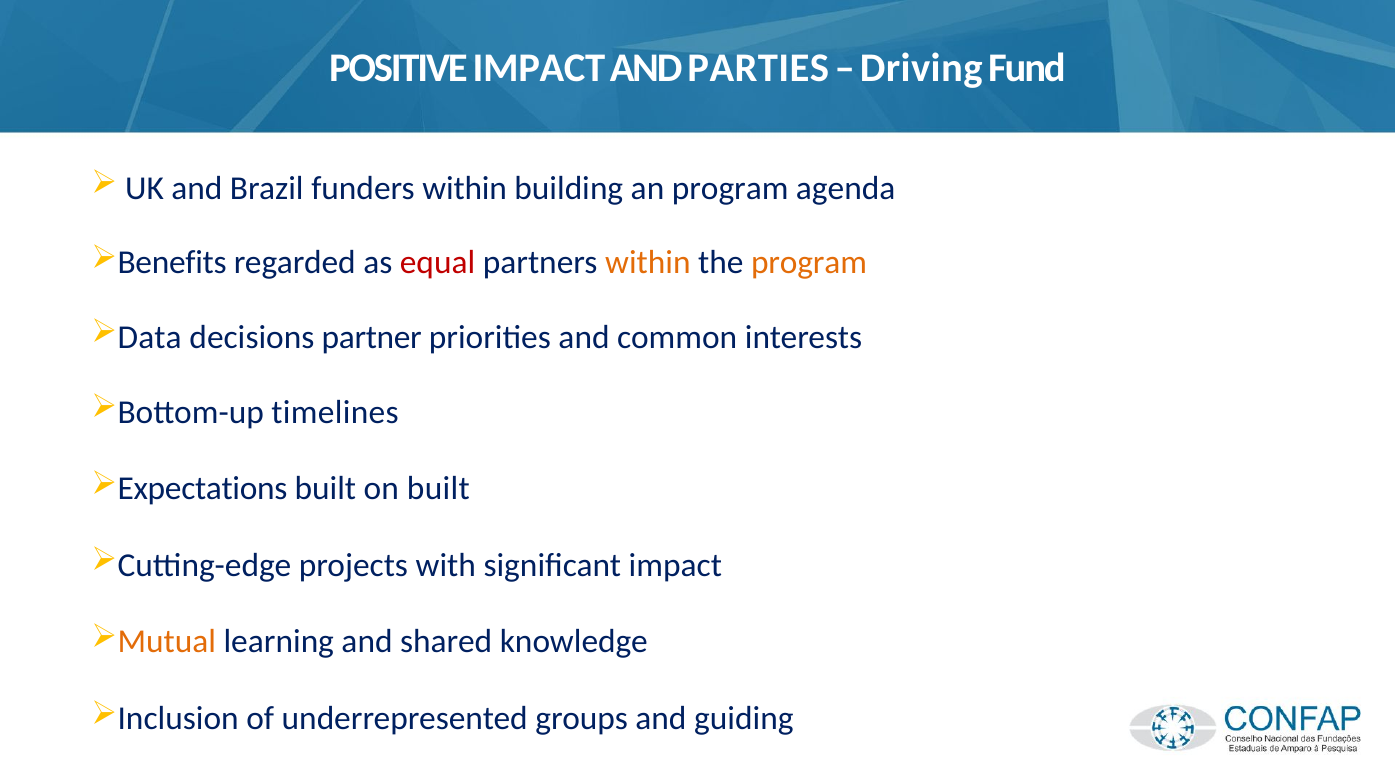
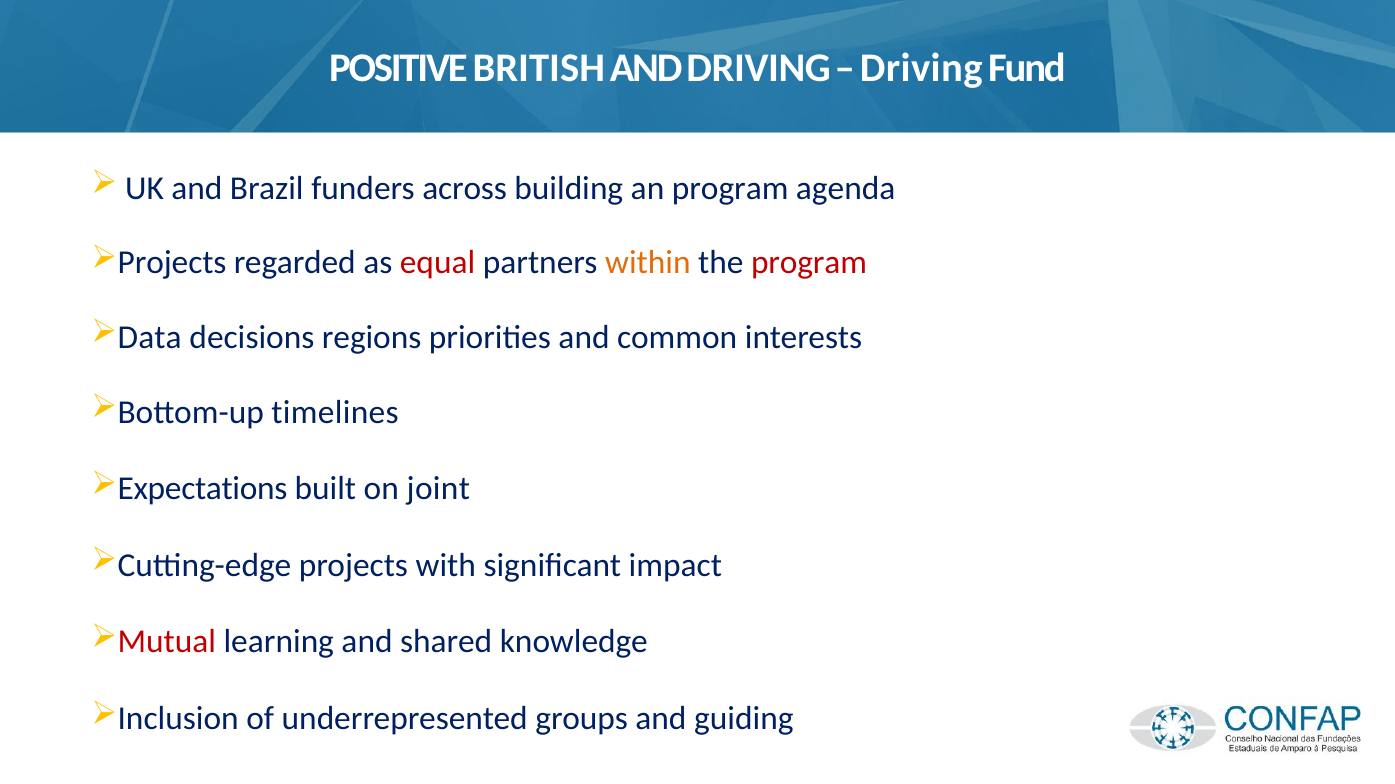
POSITIVE IMPACT: IMPACT -> BRITISH
AND PARTIES: PARTIES -> DRIVING
funders within: within -> across
Benefits at (172, 263): Benefits -> Projects
program at (809, 263) colour: orange -> red
partner: partner -> regions
on built: built -> joint
Mutual colour: orange -> red
